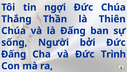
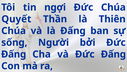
Thắng: Thắng -> Quyết
và Đức Trình: Trình -> Đấng
